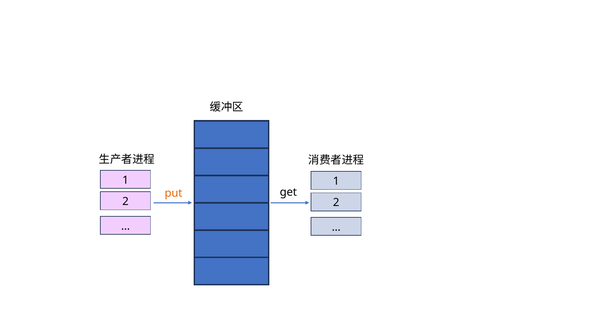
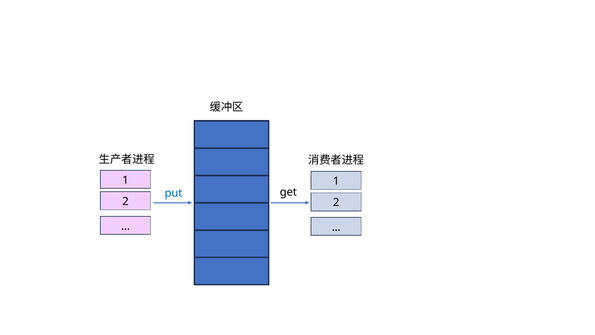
put colour: orange -> blue
